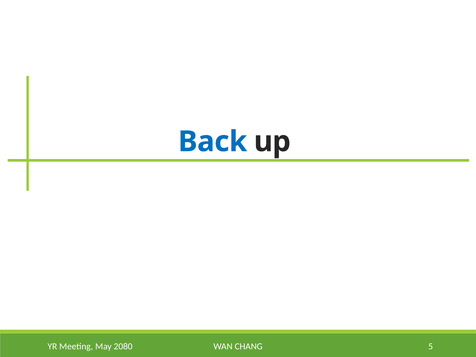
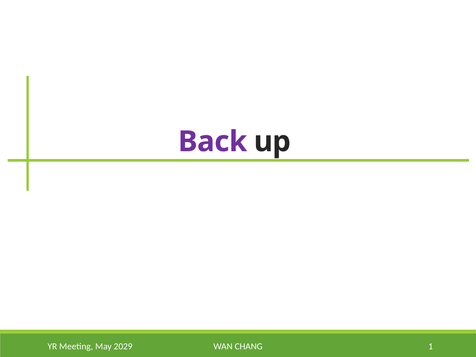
Back colour: blue -> purple
2080: 2080 -> 2029
5: 5 -> 1
